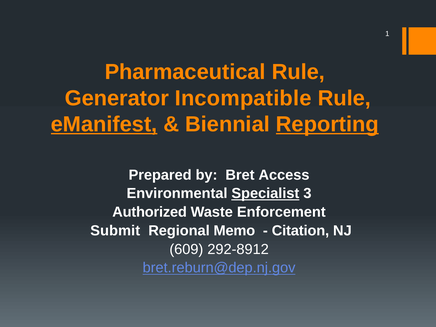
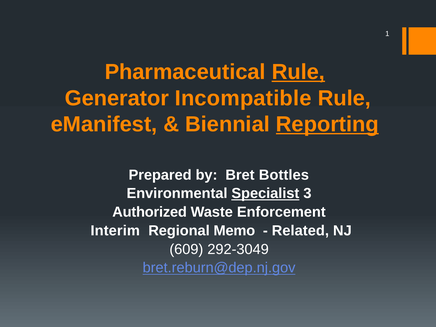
Rule at (298, 72) underline: none -> present
eManifest underline: present -> none
Access: Access -> Bottles
Submit: Submit -> Interim
Citation: Citation -> Related
292-8912: 292-8912 -> 292-3049
